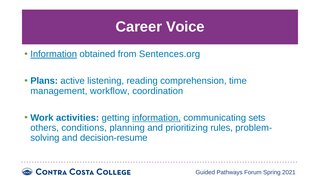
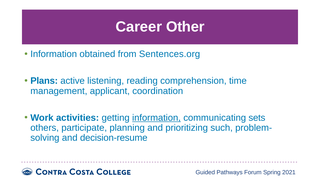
Voice: Voice -> Other
Information at (54, 54) underline: present -> none
workflow: workflow -> applicant
conditions: conditions -> participate
rules: rules -> such
